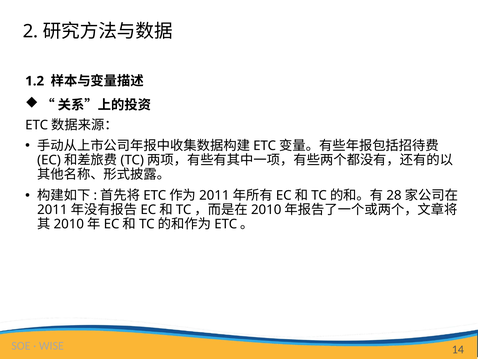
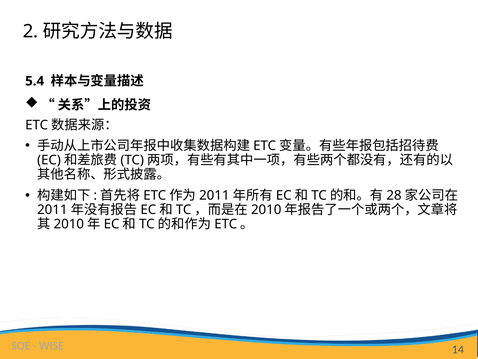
1.2: 1.2 -> 5.4
